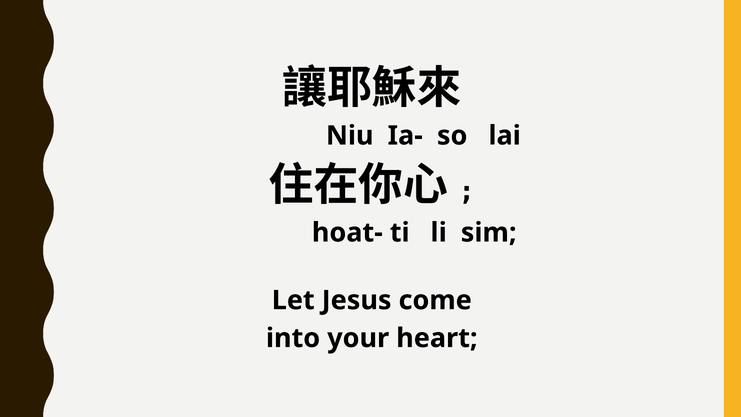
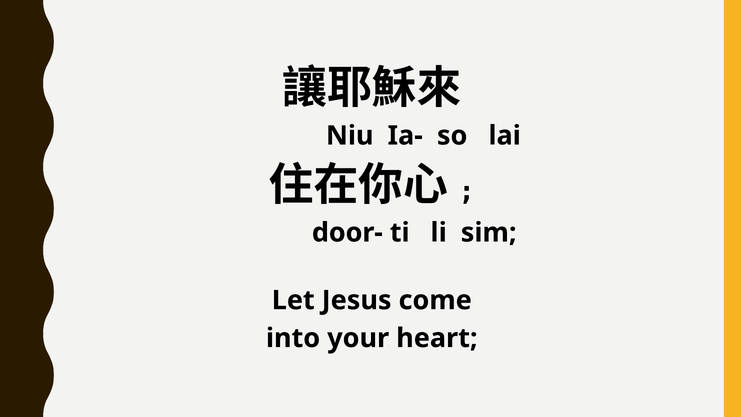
hoat-: hoat- -> door-
